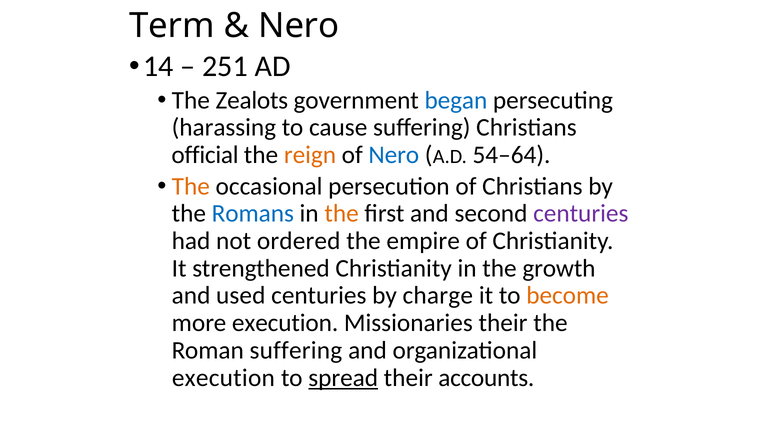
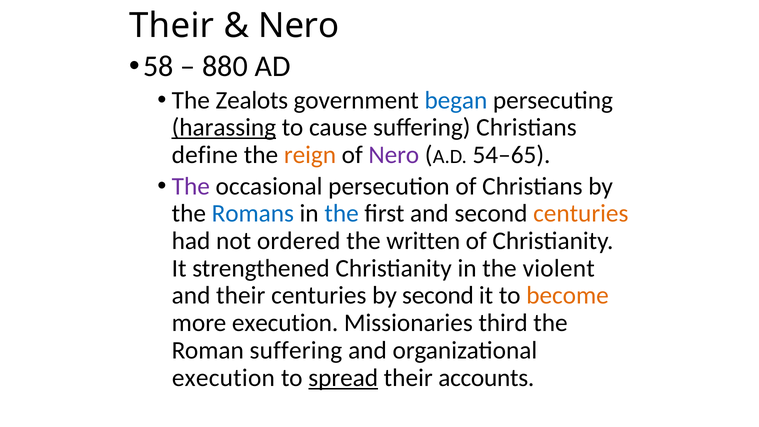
Term at (172, 26): Term -> Their
14: 14 -> 58
251: 251 -> 880
harassing underline: none -> present
official: official -> define
Nero at (394, 155) colour: blue -> purple
54–64: 54–64 -> 54–65
The at (191, 186) colour: orange -> purple
the at (342, 214) colour: orange -> blue
centuries at (581, 214) colour: purple -> orange
empire: empire -> written
growth: growth -> violent
and used: used -> their
by charge: charge -> second
Missionaries their: their -> third
